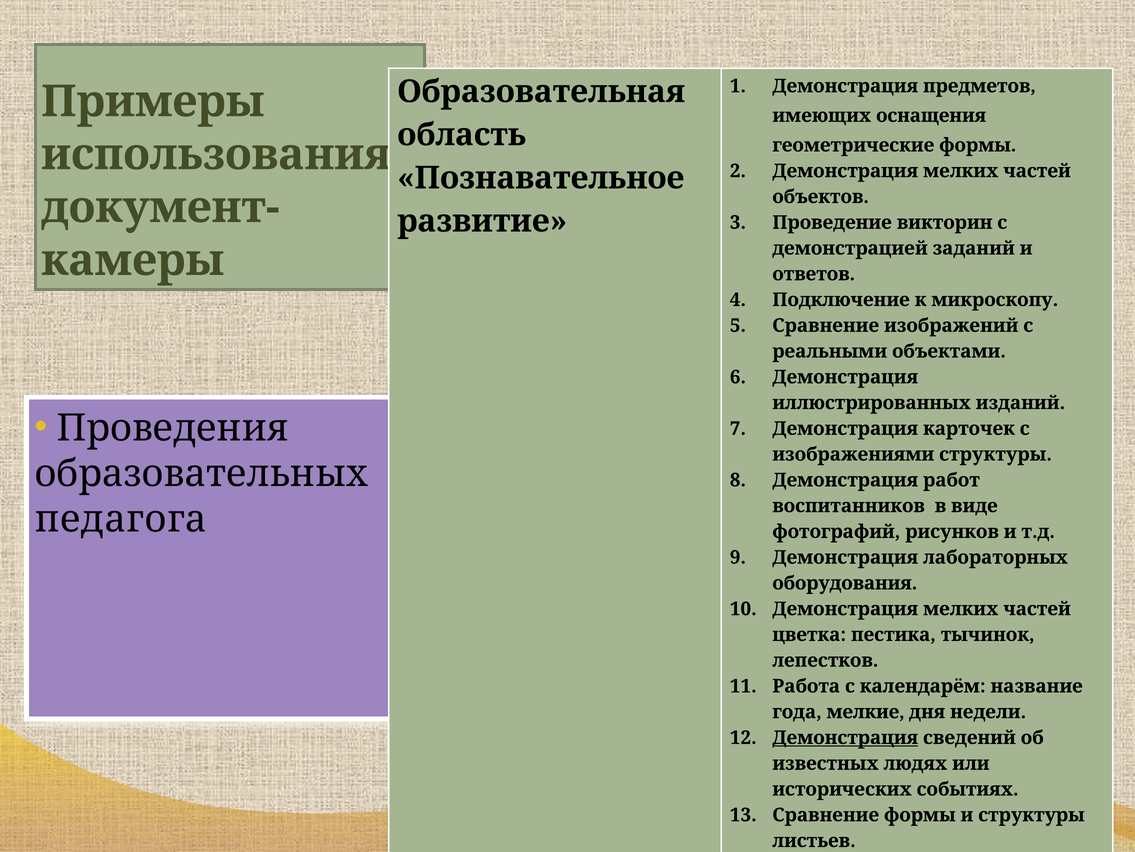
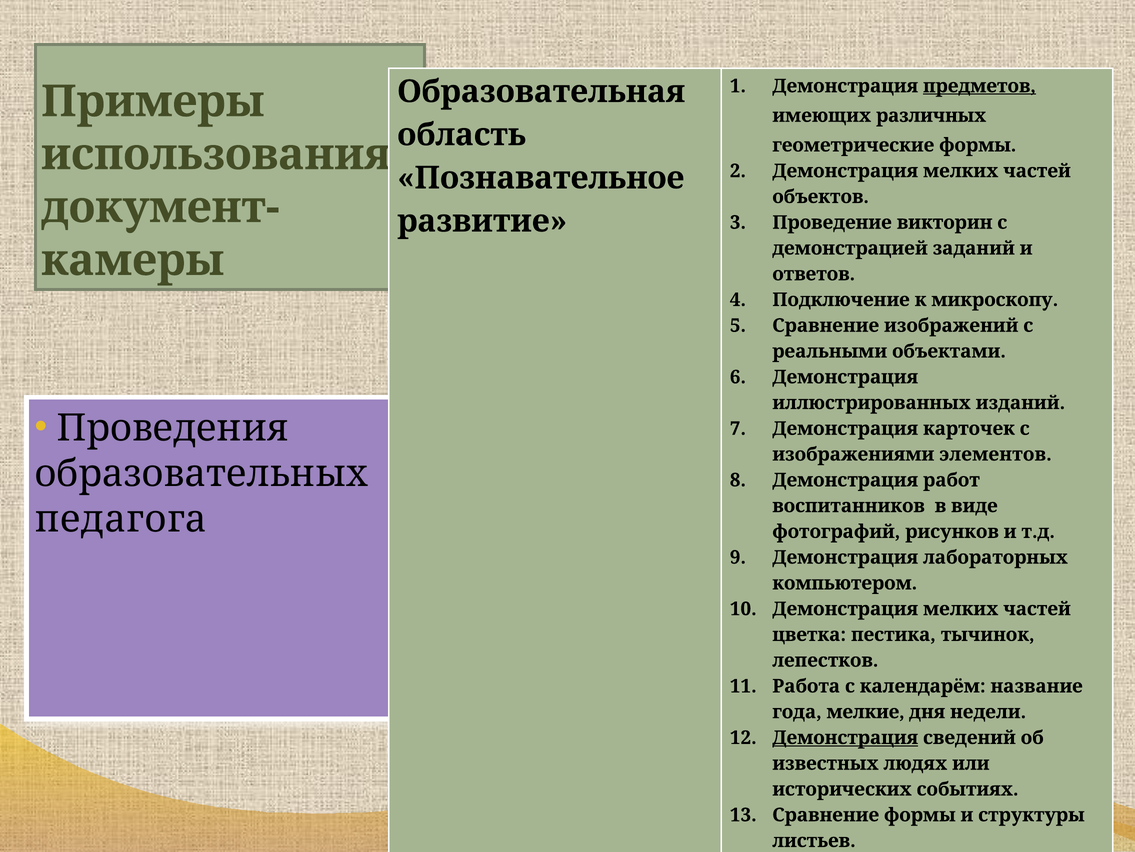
предметов underline: none -> present
оснащения: оснащения -> различных
изображениями структуры: структуры -> элементов
оборудования: оборудования -> компьютером
